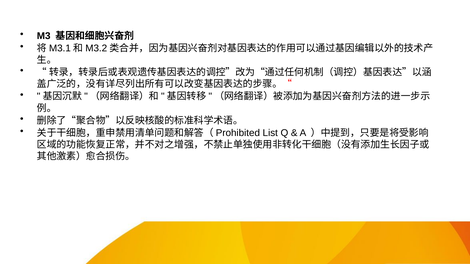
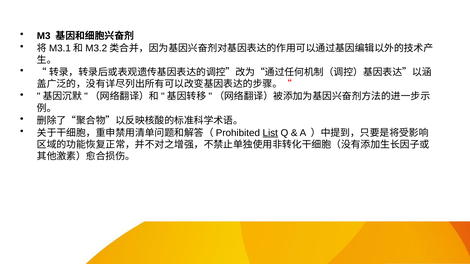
List underline: none -> present
